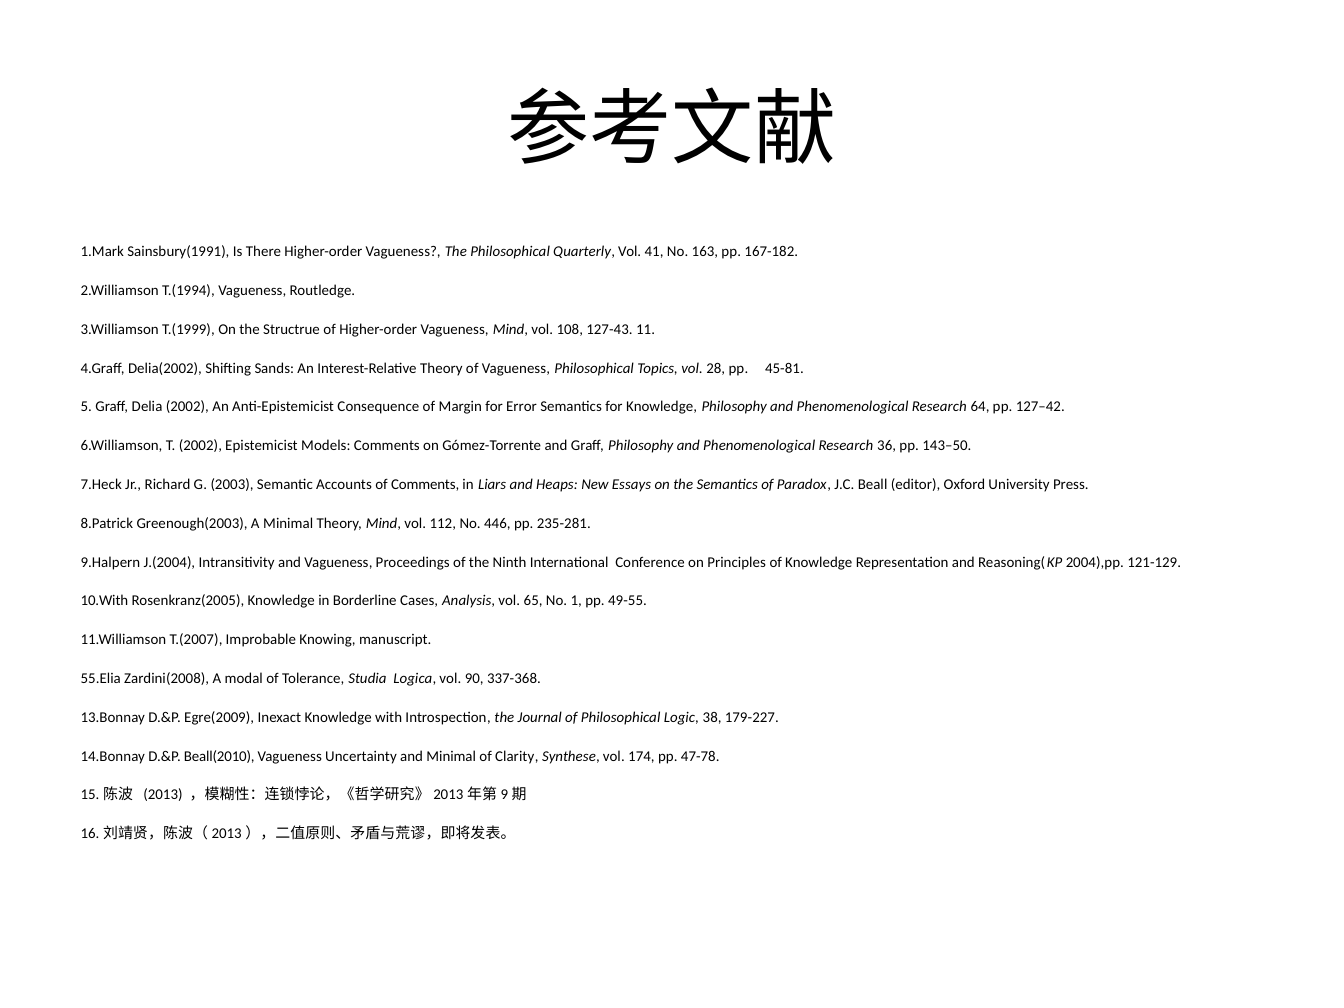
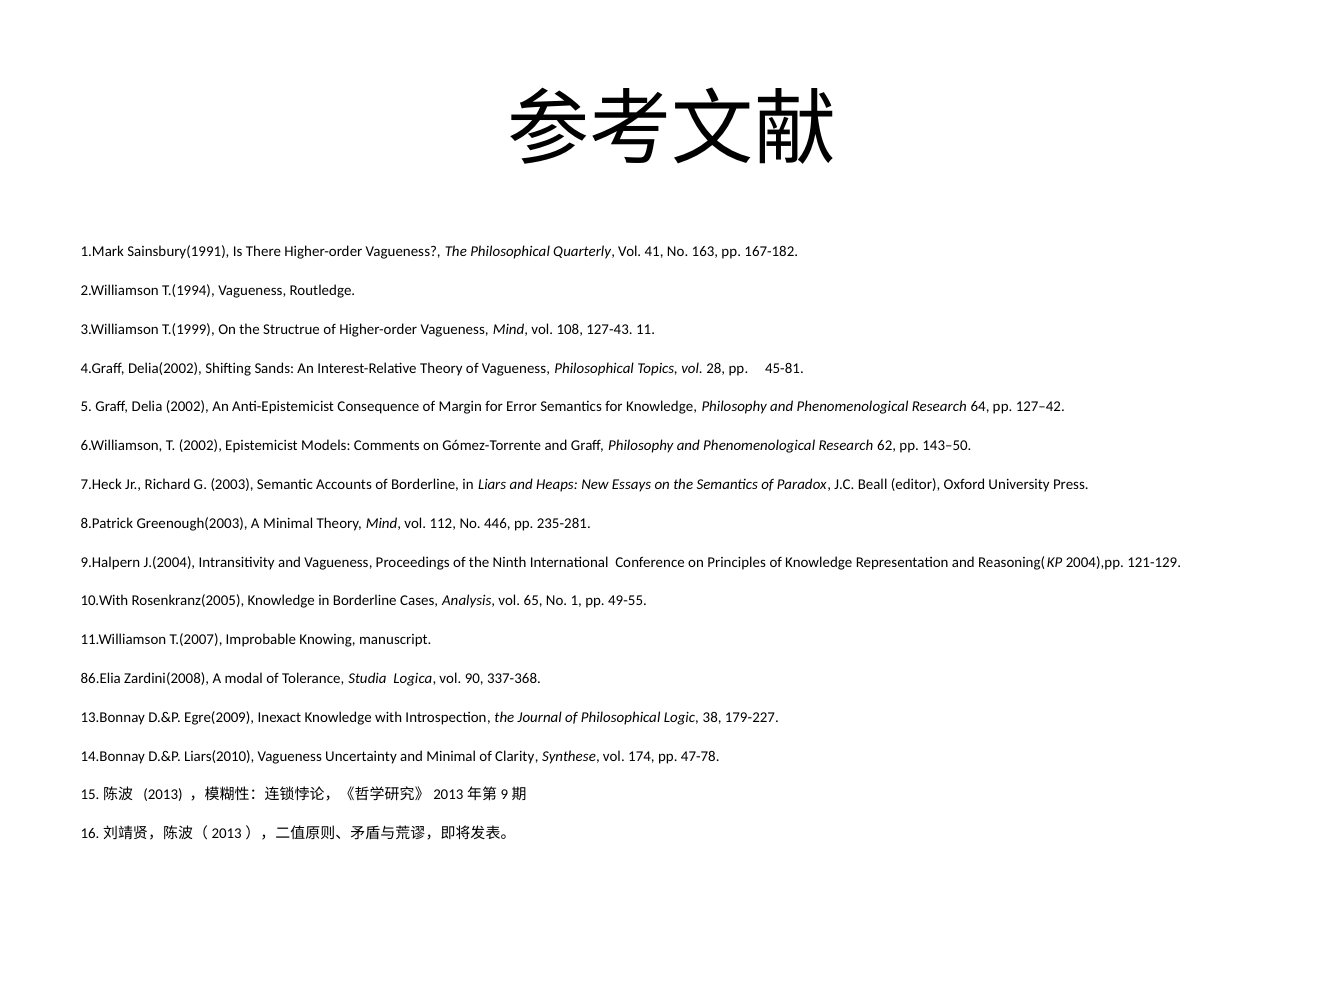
36: 36 -> 62
of Comments: Comments -> Borderline
55.Elia: 55.Elia -> 86.Elia
Beall(2010: Beall(2010 -> Liars(2010
